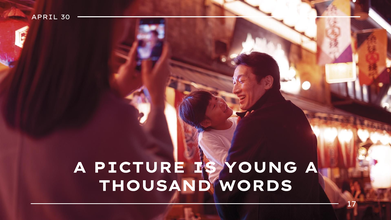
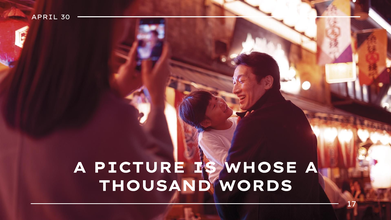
YOUNG: YOUNG -> WHOSE
